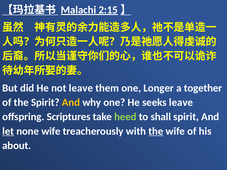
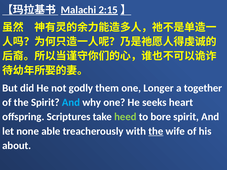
not leave: leave -> godly
And at (71, 103) colour: yellow -> light blue
seeks leave: leave -> heart
shall: shall -> bore
let underline: present -> none
none wife: wife -> able
